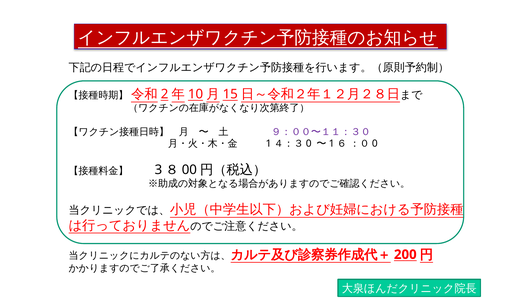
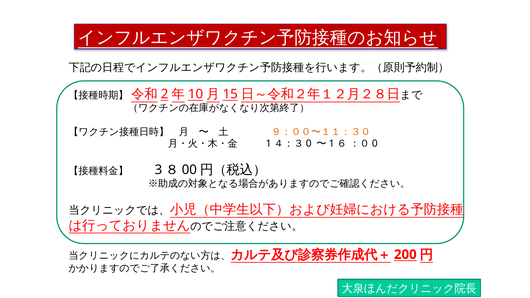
９：００〜１１：３０ colour: purple -> orange
